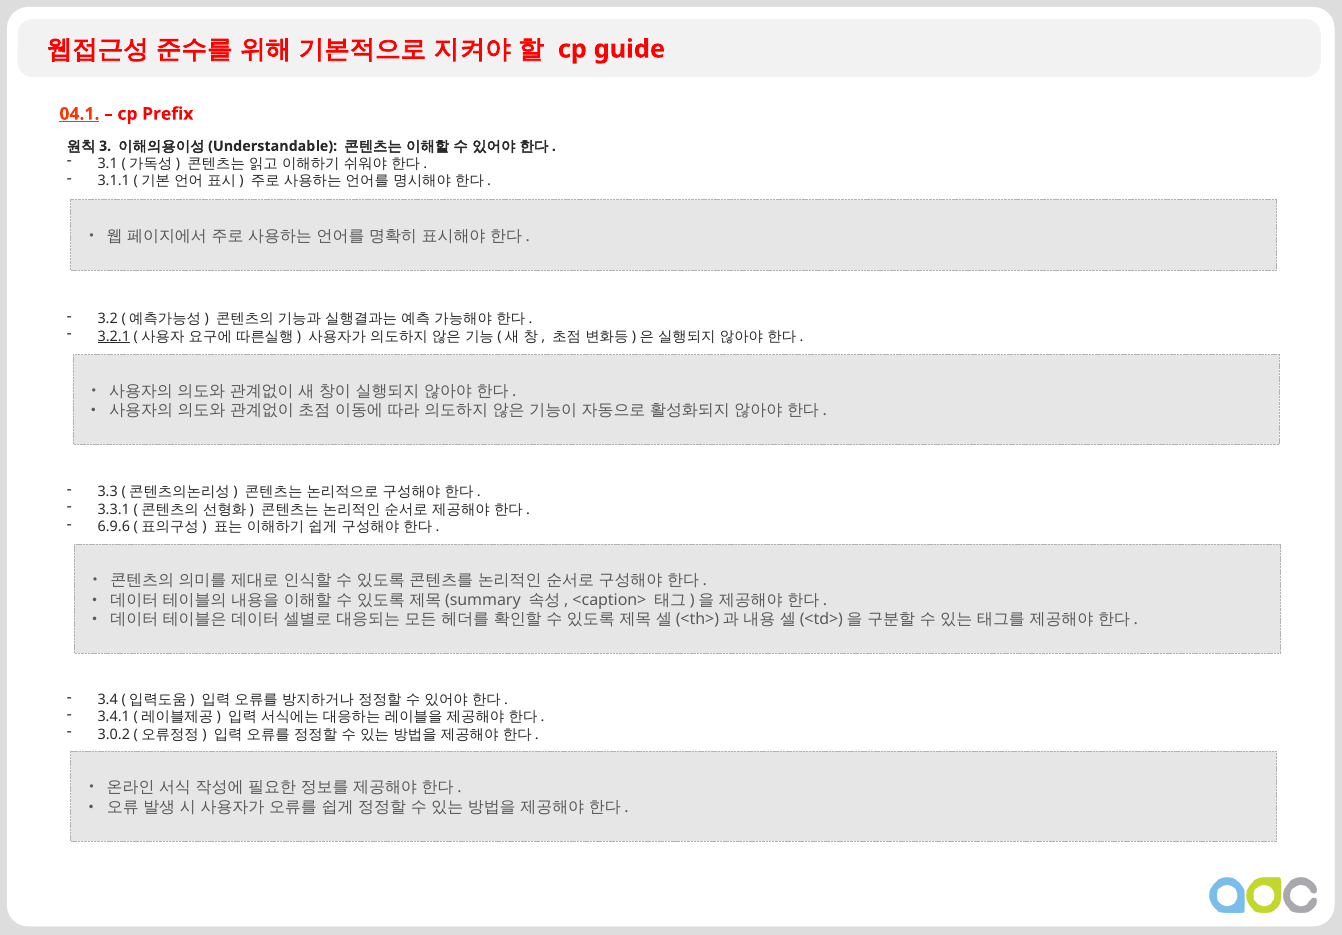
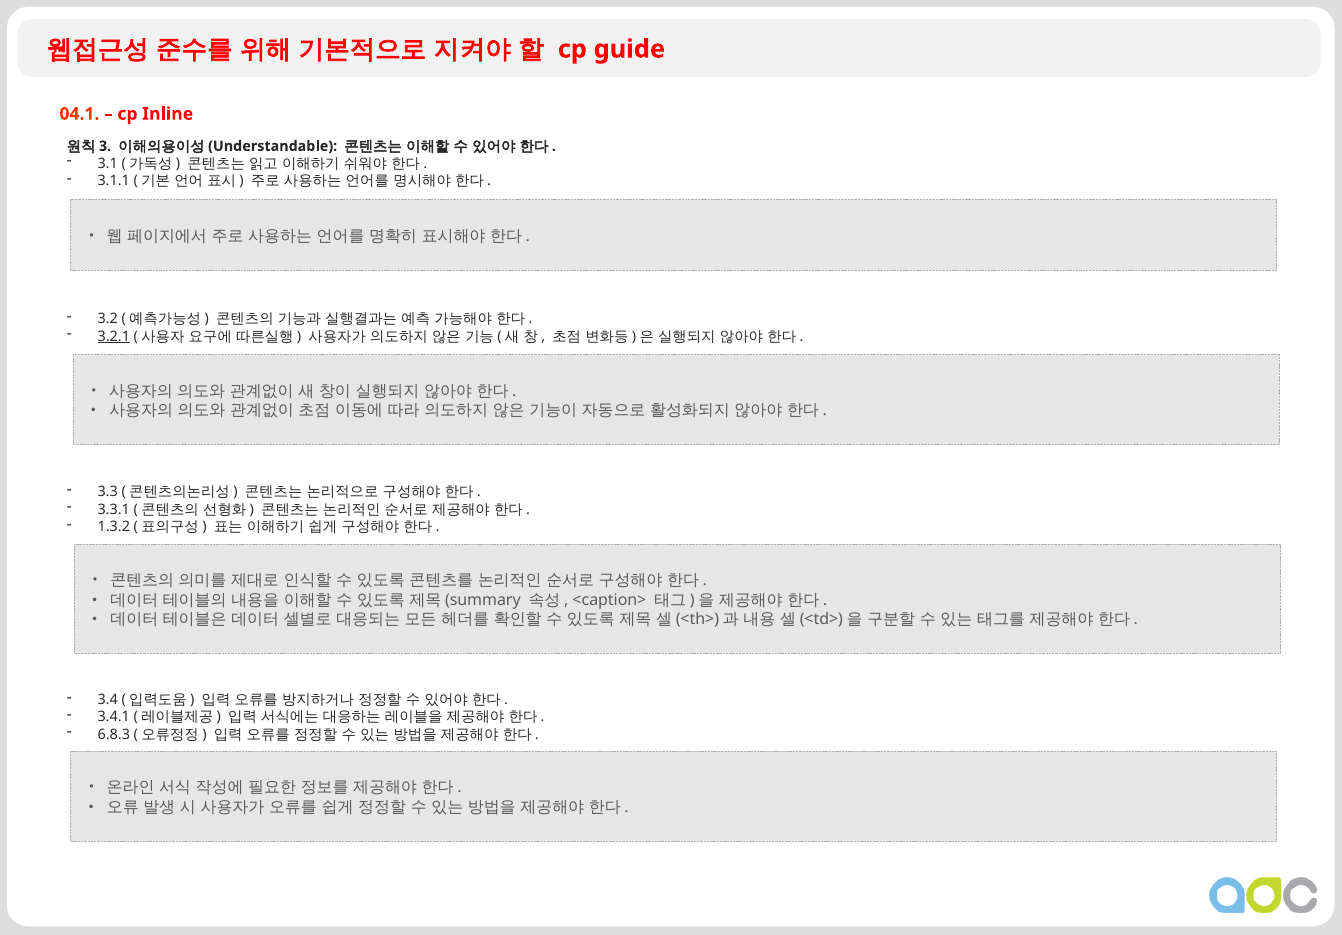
04.1 underline: present -> none
Prefix: Prefix -> Inline
6.9.6: 6.9.6 -> 1.3.2
3.0.2: 3.0.2 -> 6.8.3
